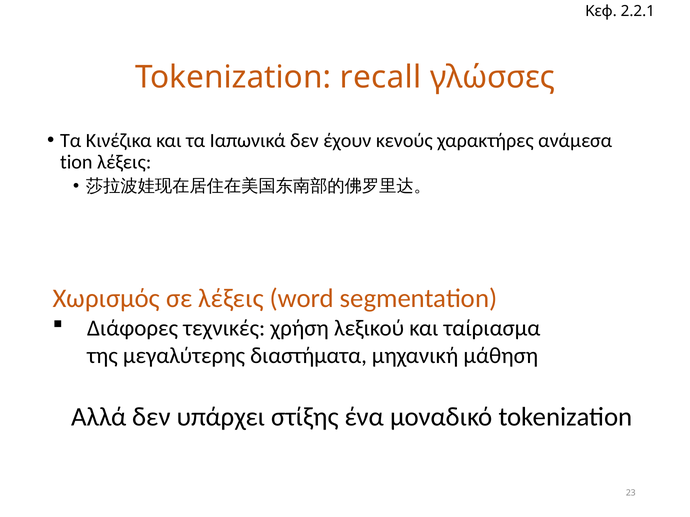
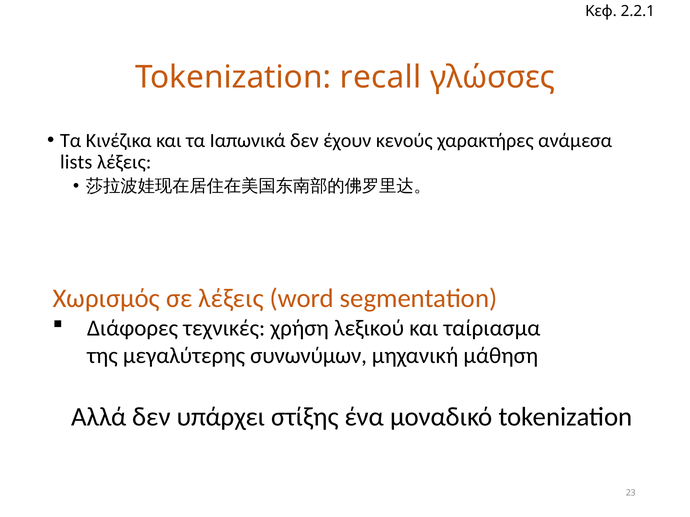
tion: tion -> lists
διαστήματα: διαστήματα -> συνωνύμων
